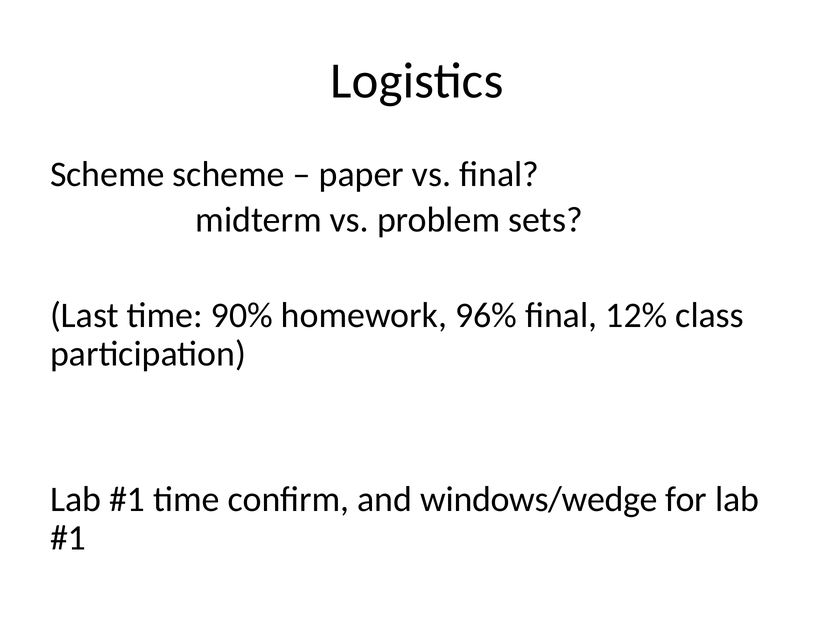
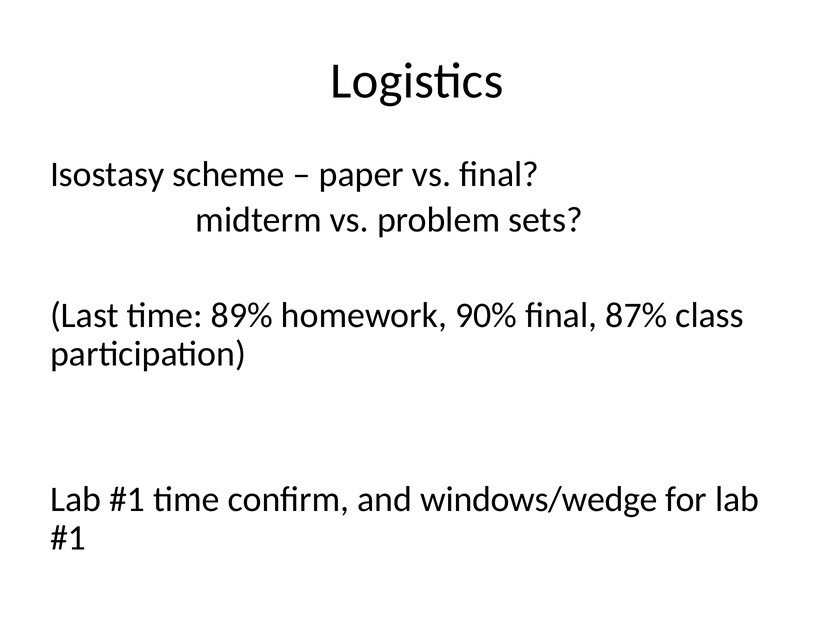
Scheme at (107, 174): Scheme -> Isostasy
90%: 90% -> 89%
96%: 96% -> 90%
12%: 12% -> 87%
